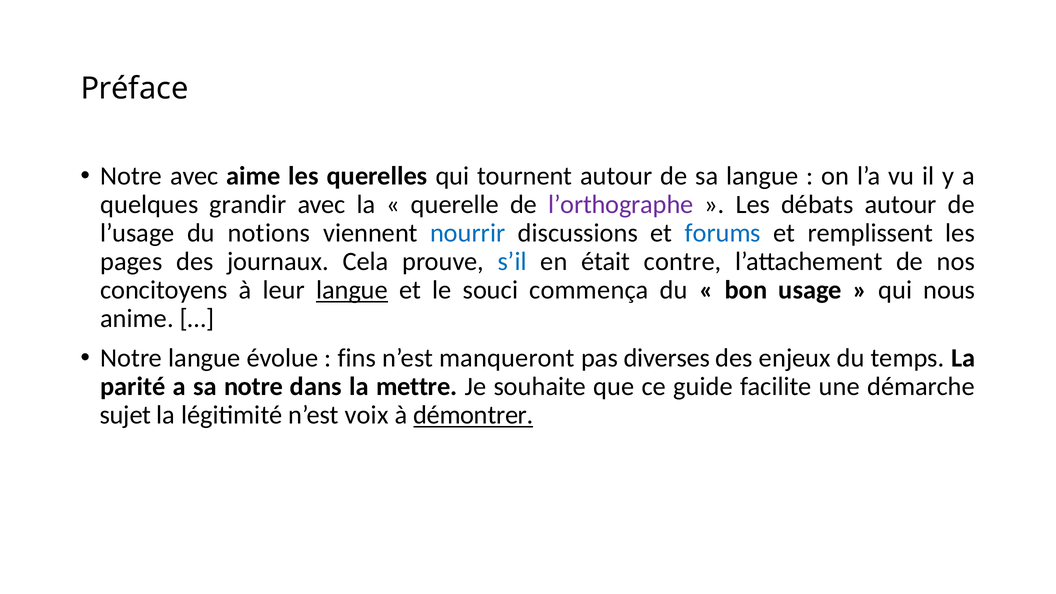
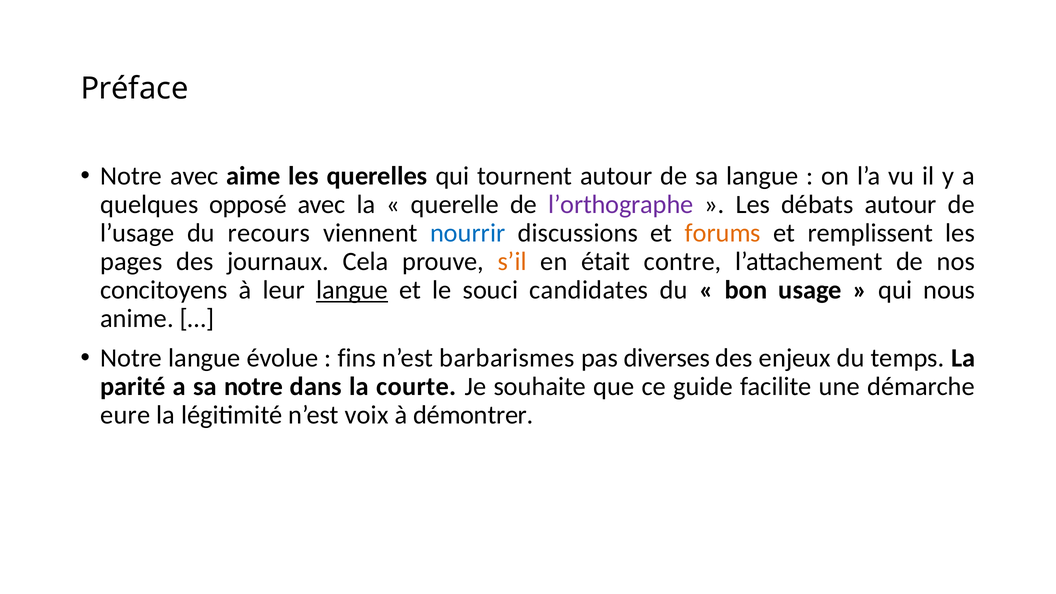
grandir: grandir -> opposé
notions: notions -> recours
forums colour: blue -> orange
s’il colour: blue -> orange
commença: commença -> candidates
manqueront: manqueront -> barbarismes
mettre: mettre -> courte
sujet: sujet -> eure
démontrer underline: present -> none
